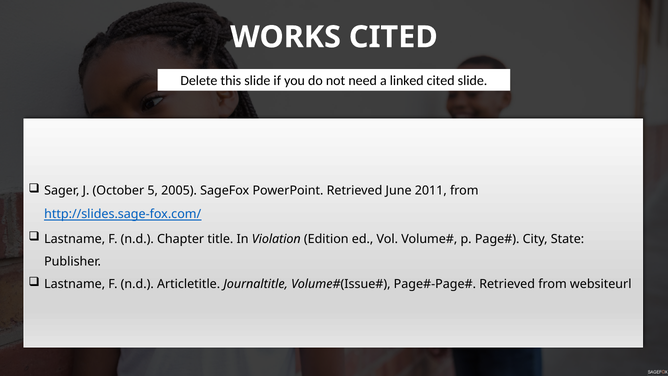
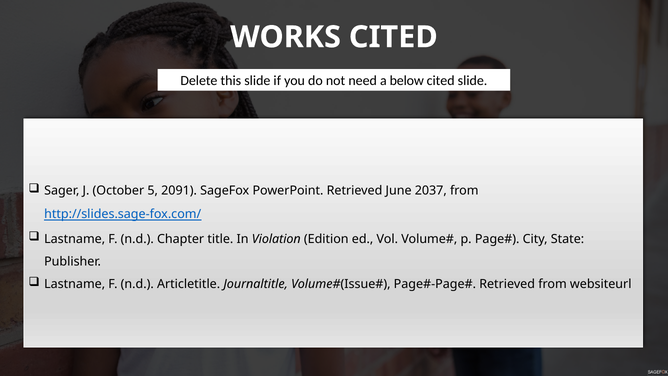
linked: linked -> below
2005: 2005 -> 2091
2011: 2011 -> 2037
